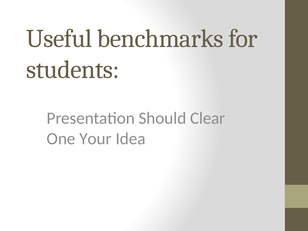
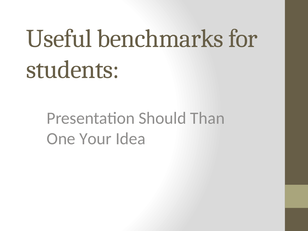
Clear: Clear -> Than
